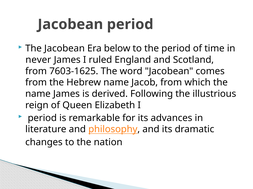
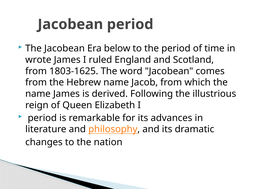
never: never -> wrote
7603-1625: 7603-1625 -> 1803-1625
